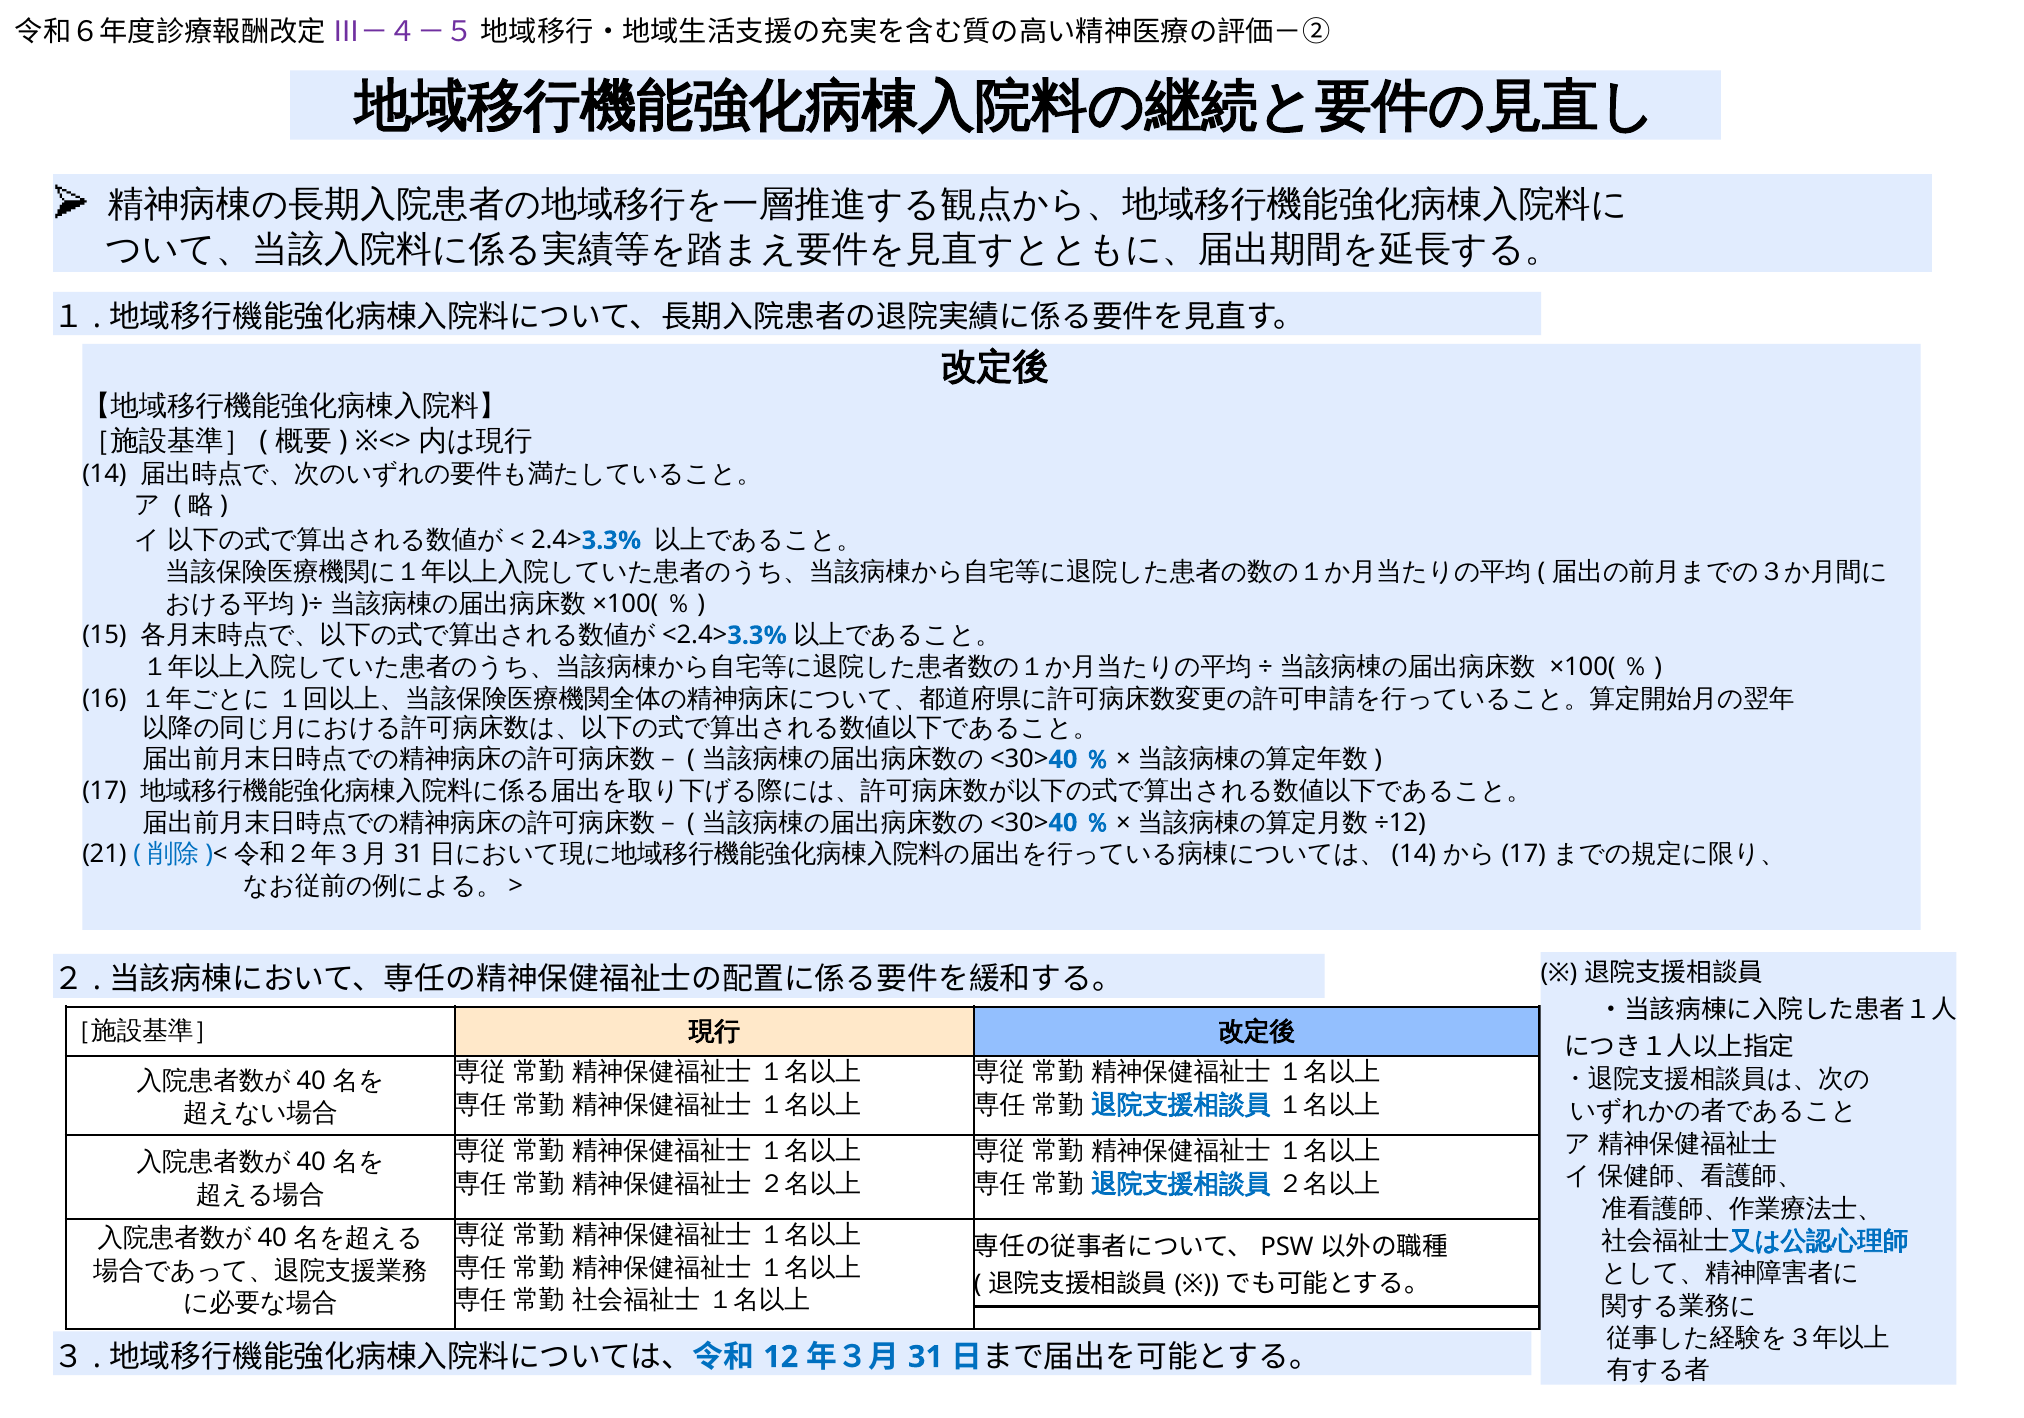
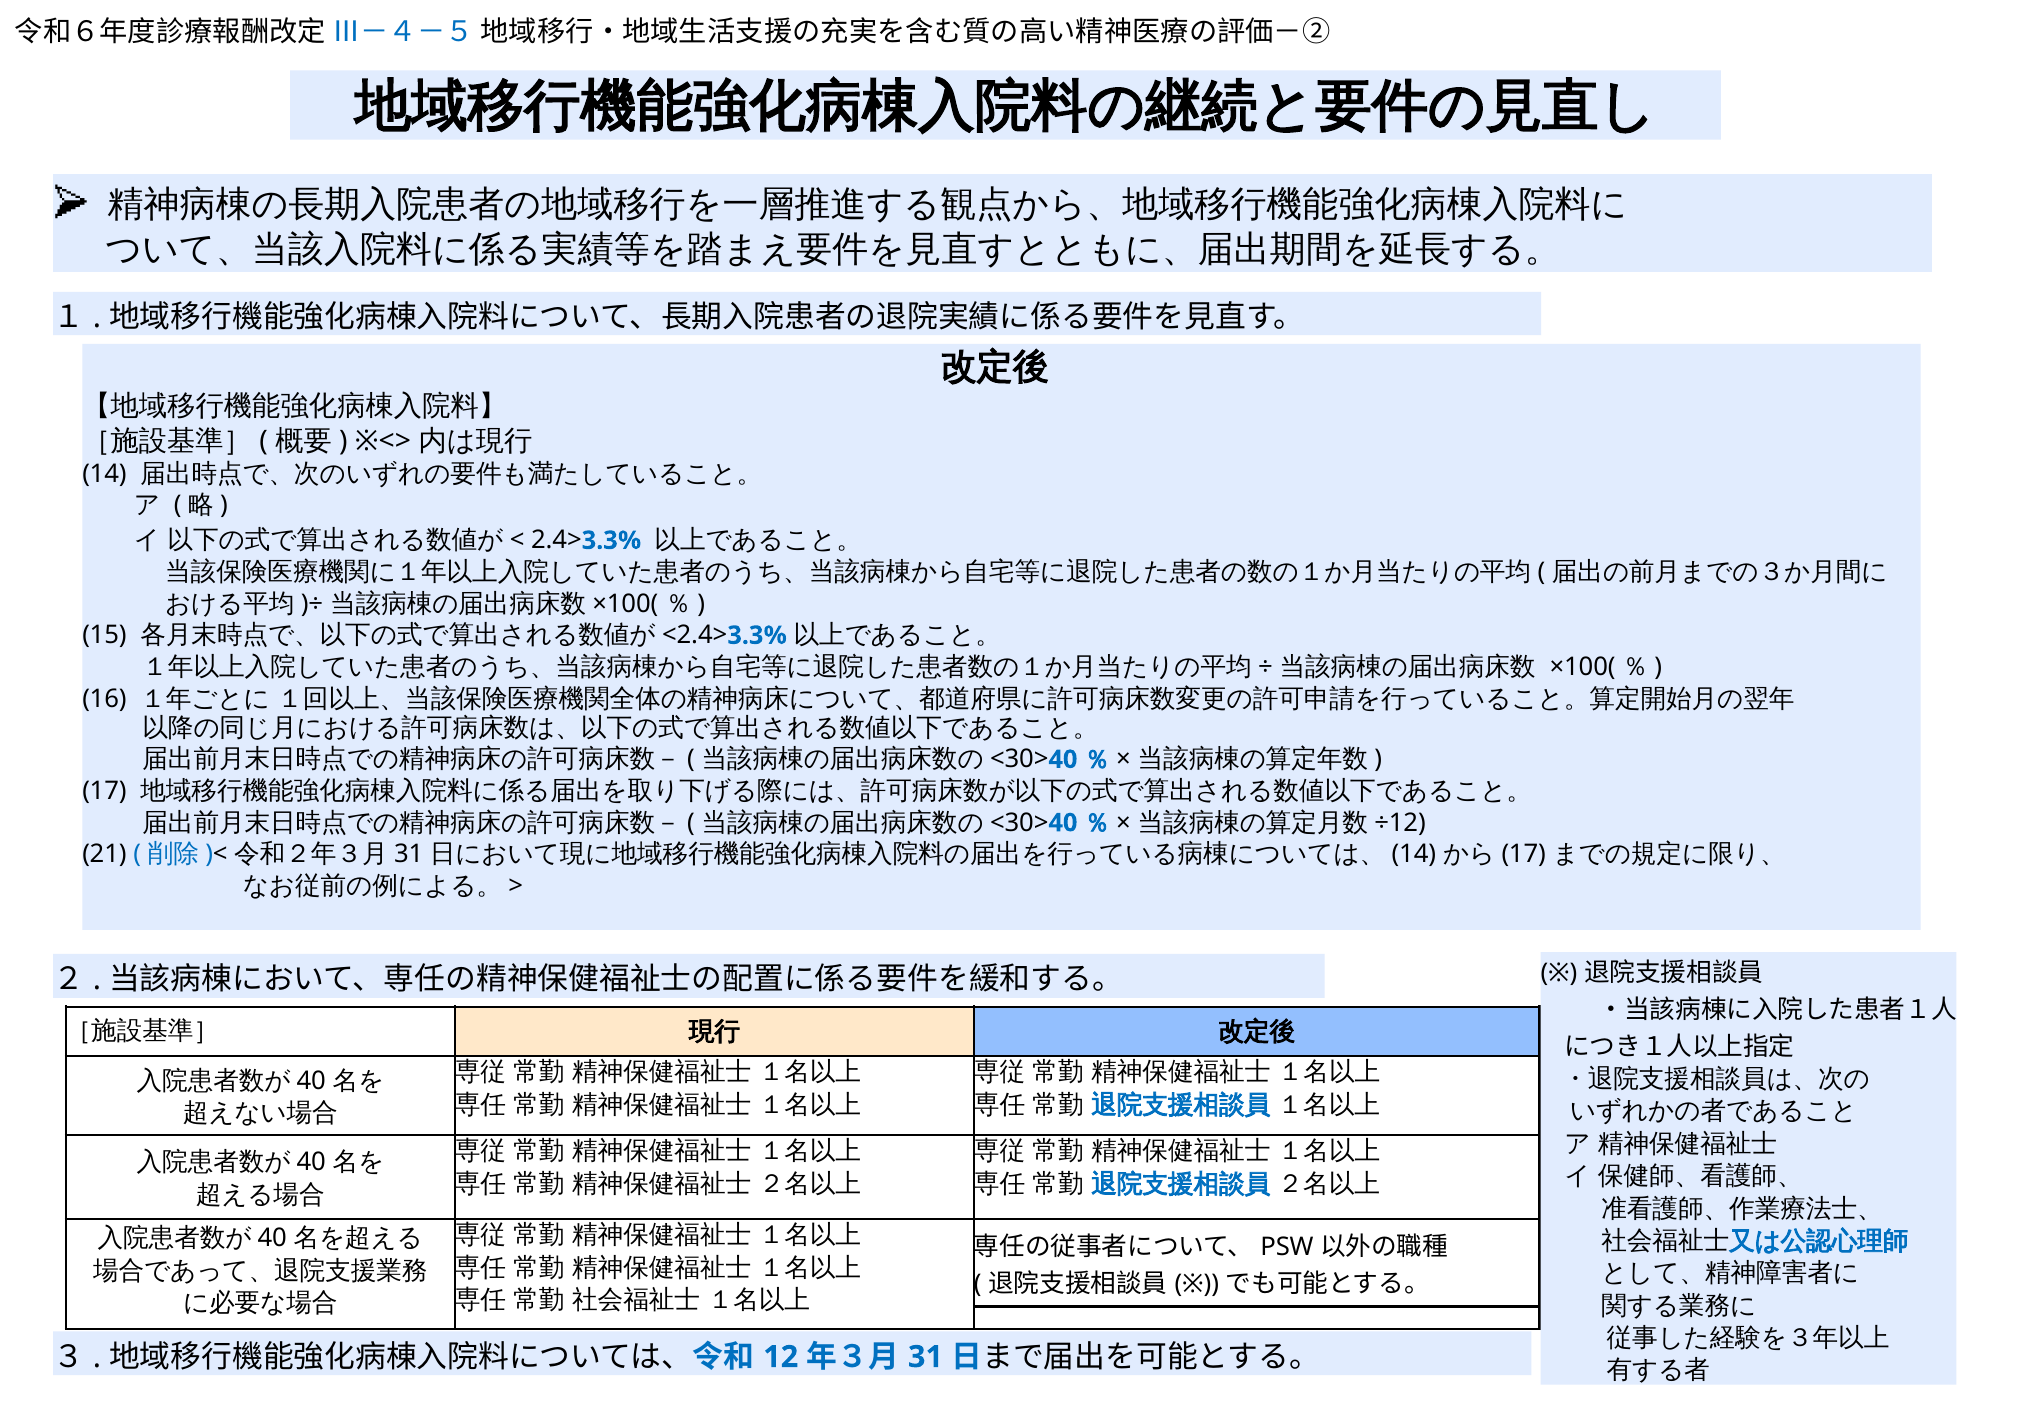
Ⅲ－４－５ colour: purple -> blue
